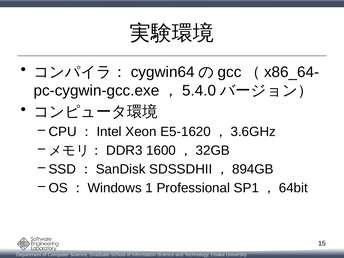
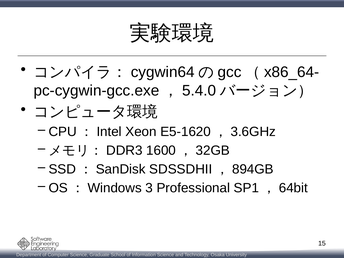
1: 1 -> 3
